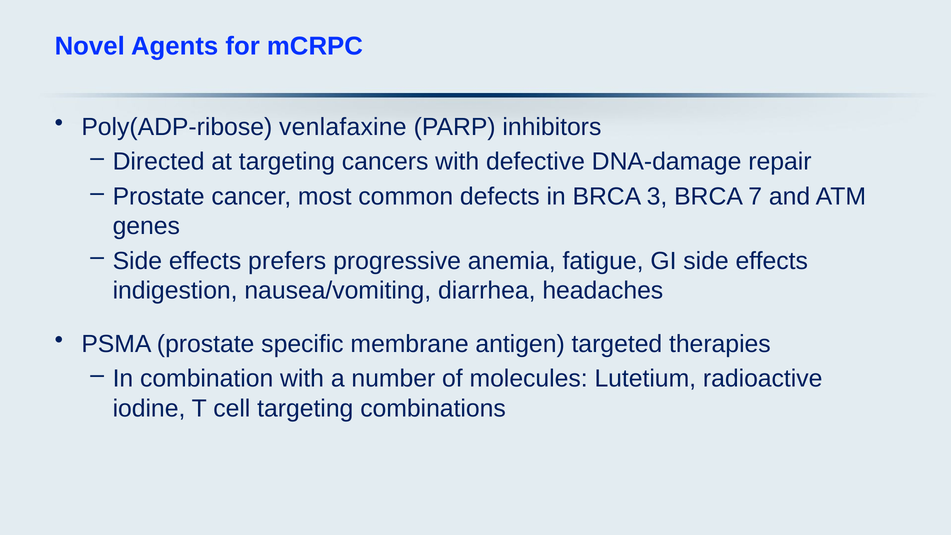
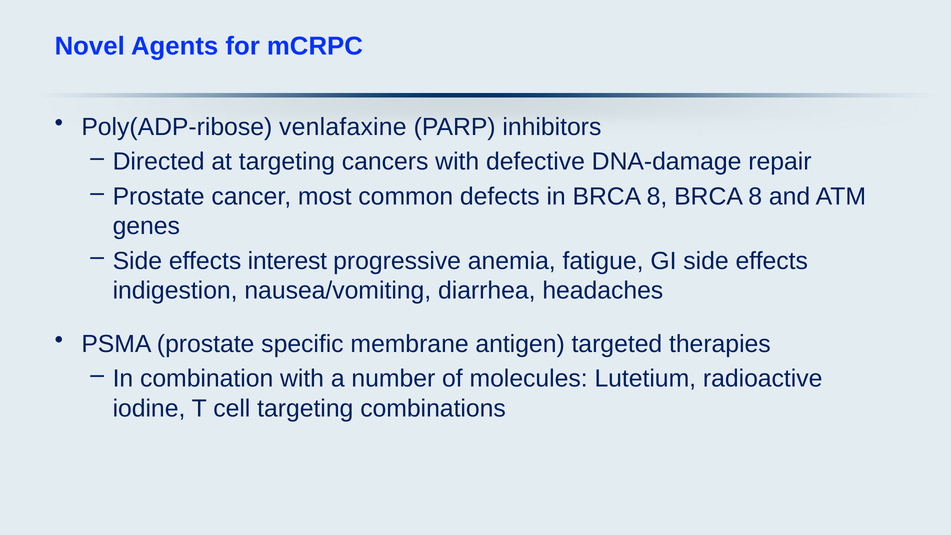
in BRCA 3: 3 -> 8
7 at (755, 196): 7 -> 8
prefers: prefers -> interest
